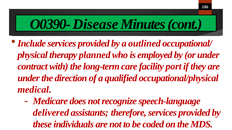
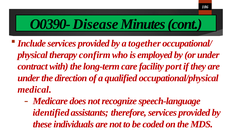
outlined: outlined -> together
planned: planned -> confirm
delivered: delivered -> identified
